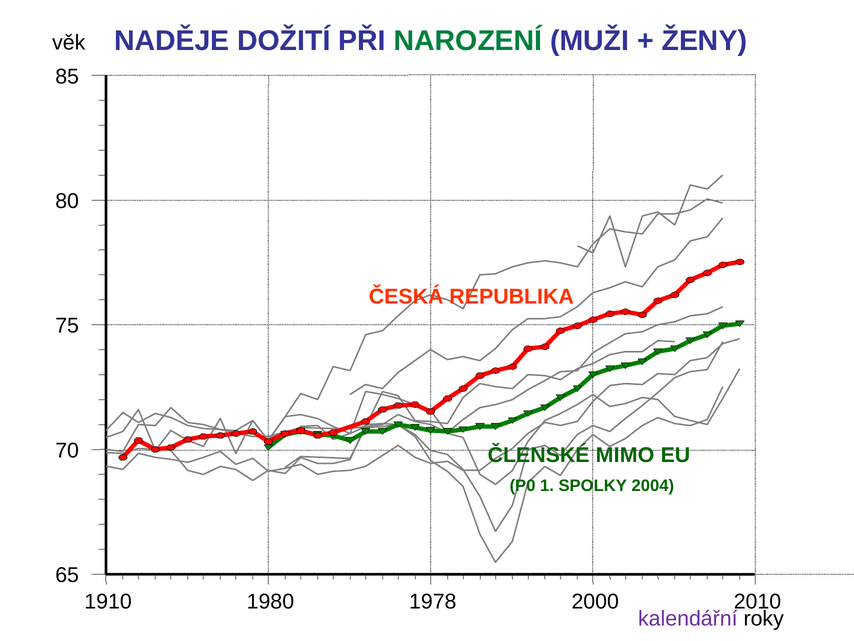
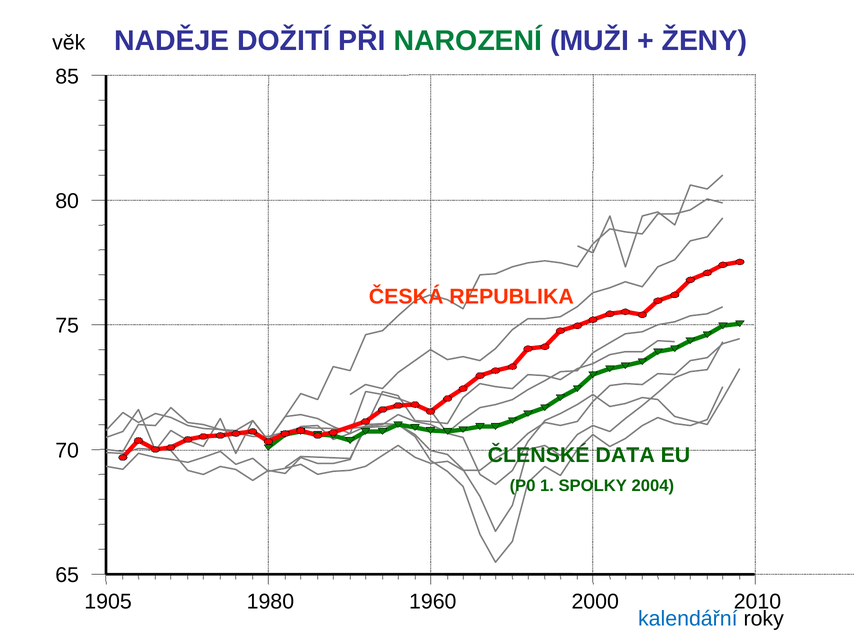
MIMO: MIMO -> DATA
1910: 1910 -> 1905
1978: 1978 -> 1960
kalendářní colour: purple -> blue
